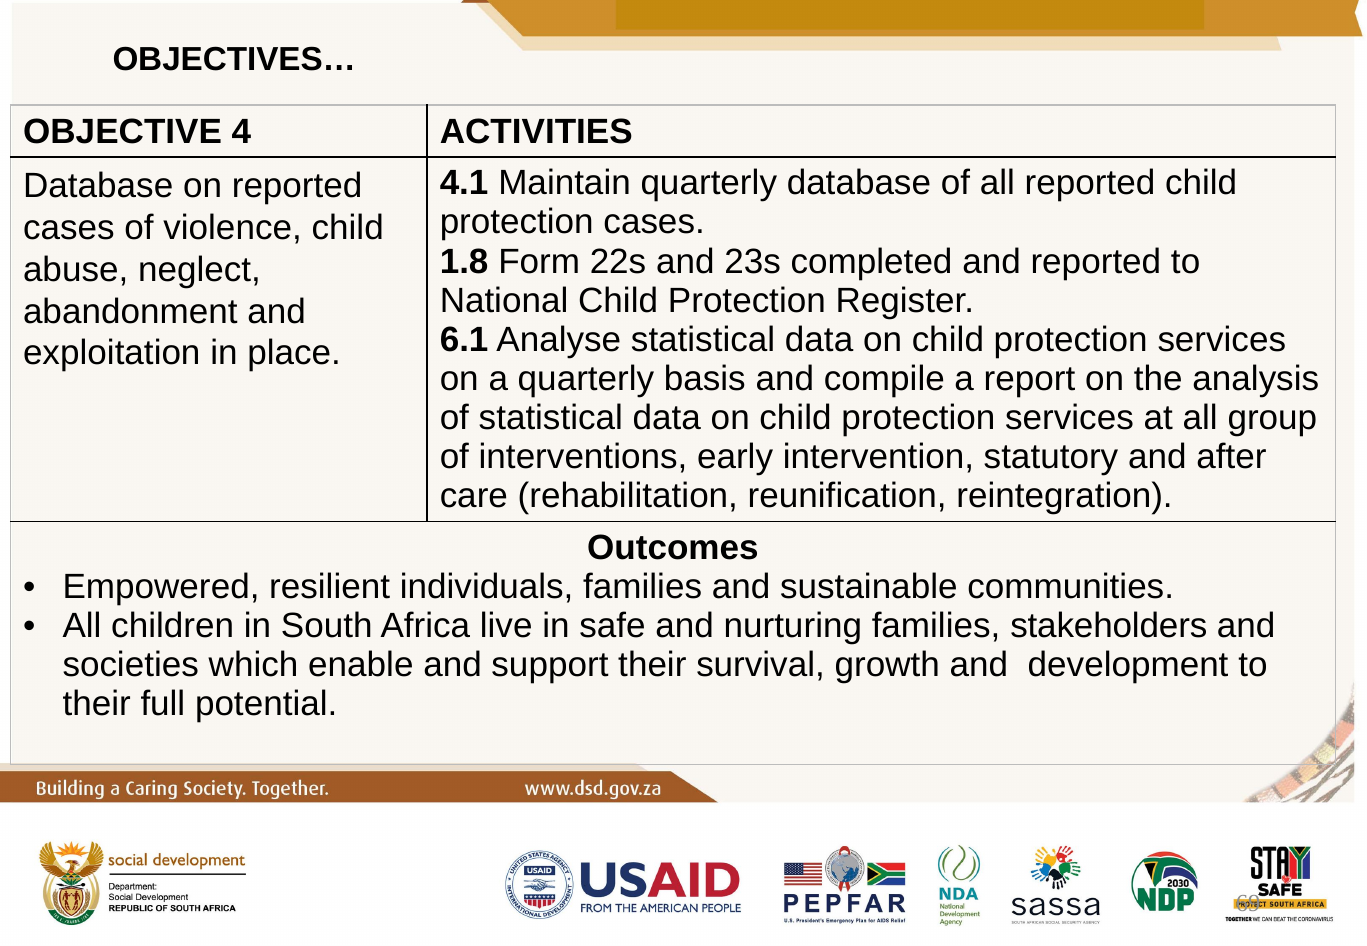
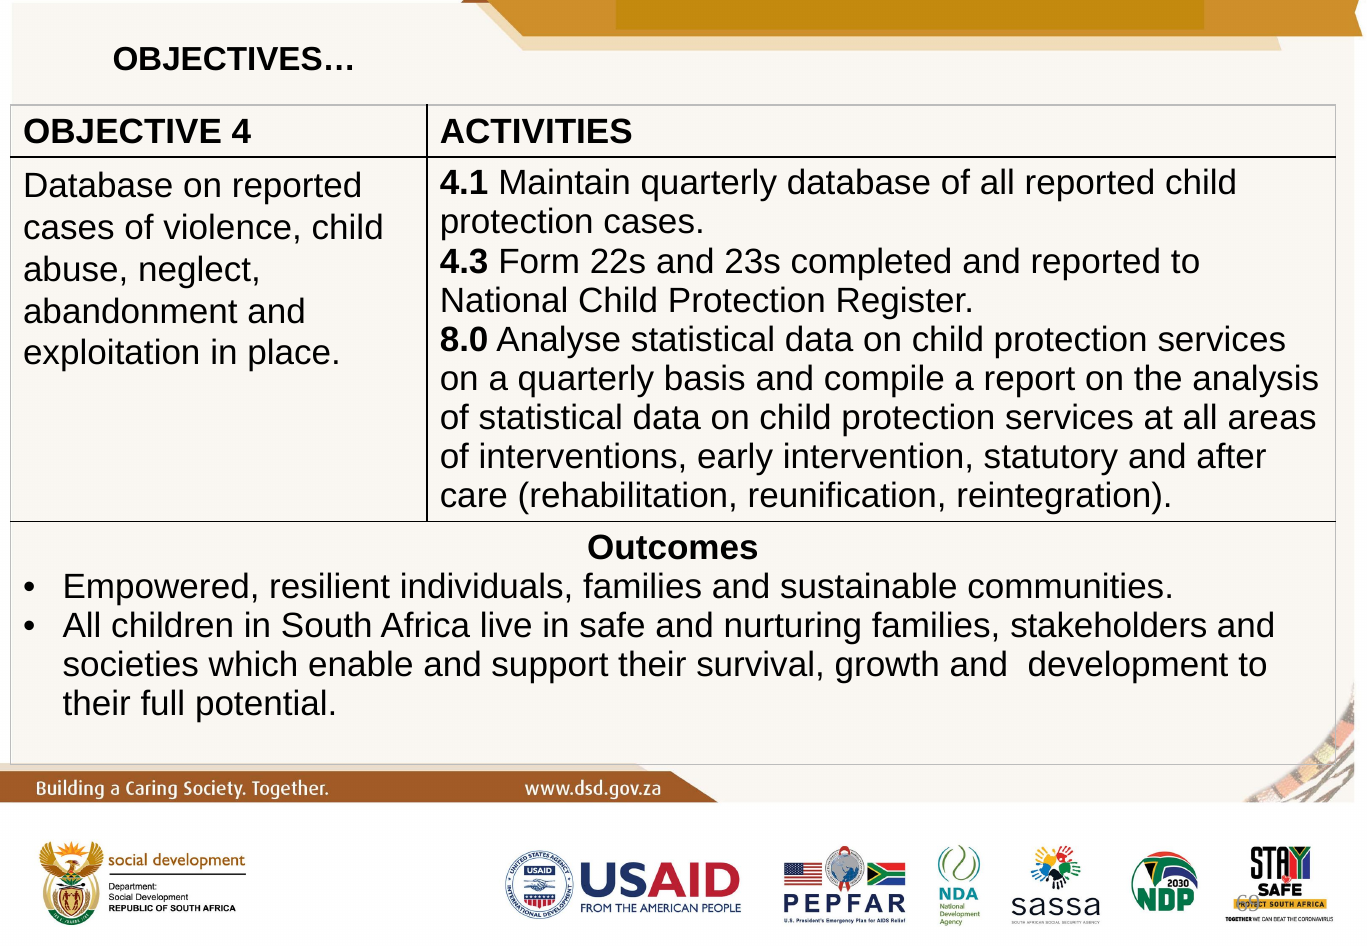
1.8: 1.8 -> 4.3
6.1: 6.1 -> 8.0
group: group -> areas
